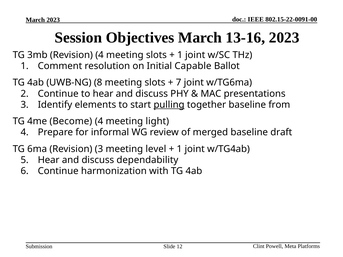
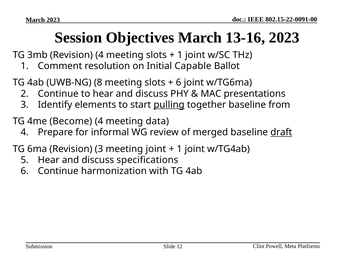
7 at (179, 83): 7 -> 6
light: light -> data
draft underline: none -> present
meeting level: level -> joint
dependability: dependability -> specifications
